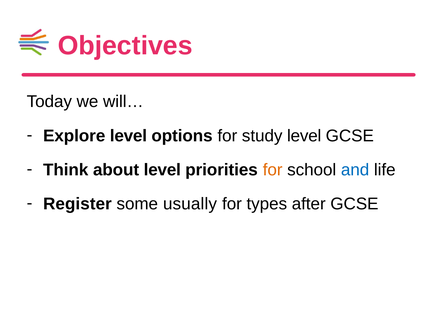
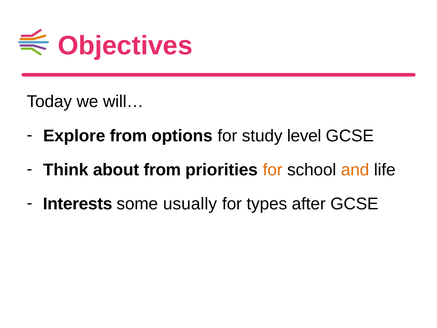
Explore level: level -> from
about level: level -> from
and colour: blue -> orange
Register: Register -> Interests
